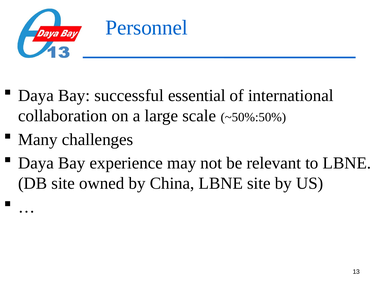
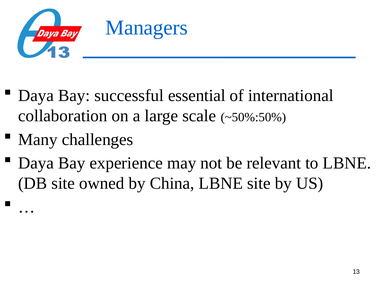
Personnel: Personnel -> Managers
